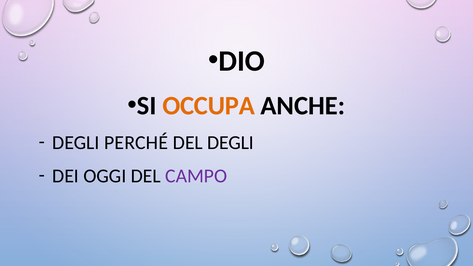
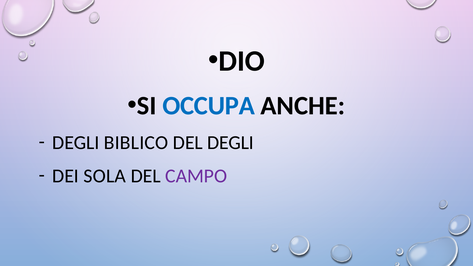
OCCUPA colour: orange -> blue
PERCHÉ: PERCHÉ -> BIBLICO
OGGI: OGGI -> SOLA
